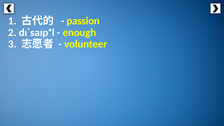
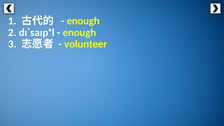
passion at (83, 21): passion -> enough
